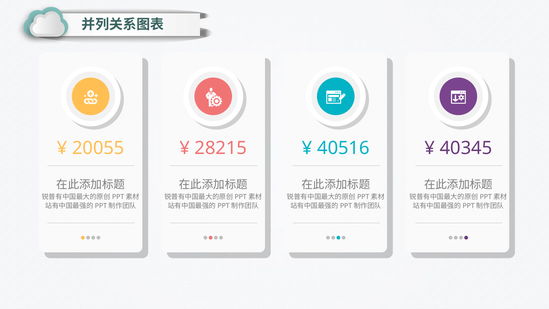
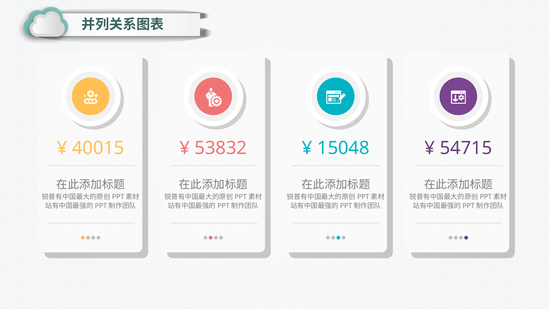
20055: 20055 -> 40015
28215: 28215 -> 53832
40516: 40516 -> 15048
40345: 40345 -> 54715
